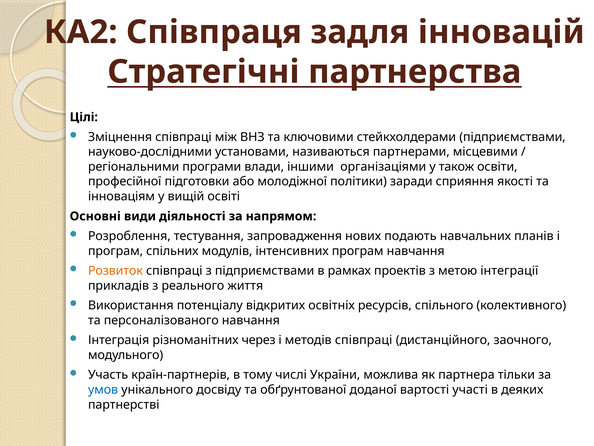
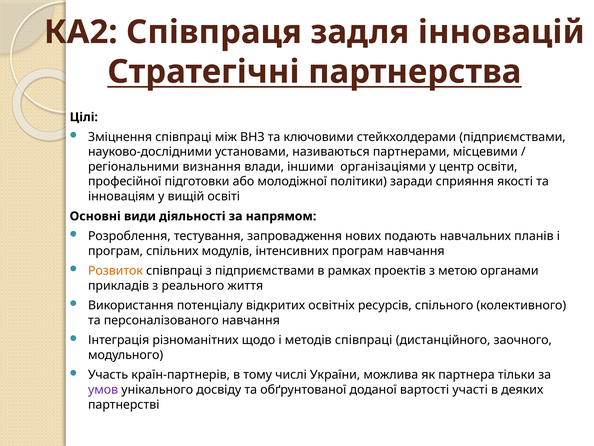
програми: програми -> визнання
також: також -> центр
інтеграції: інтеграції -> органами
через: через -> щодо
умов colour: blue -> purple
